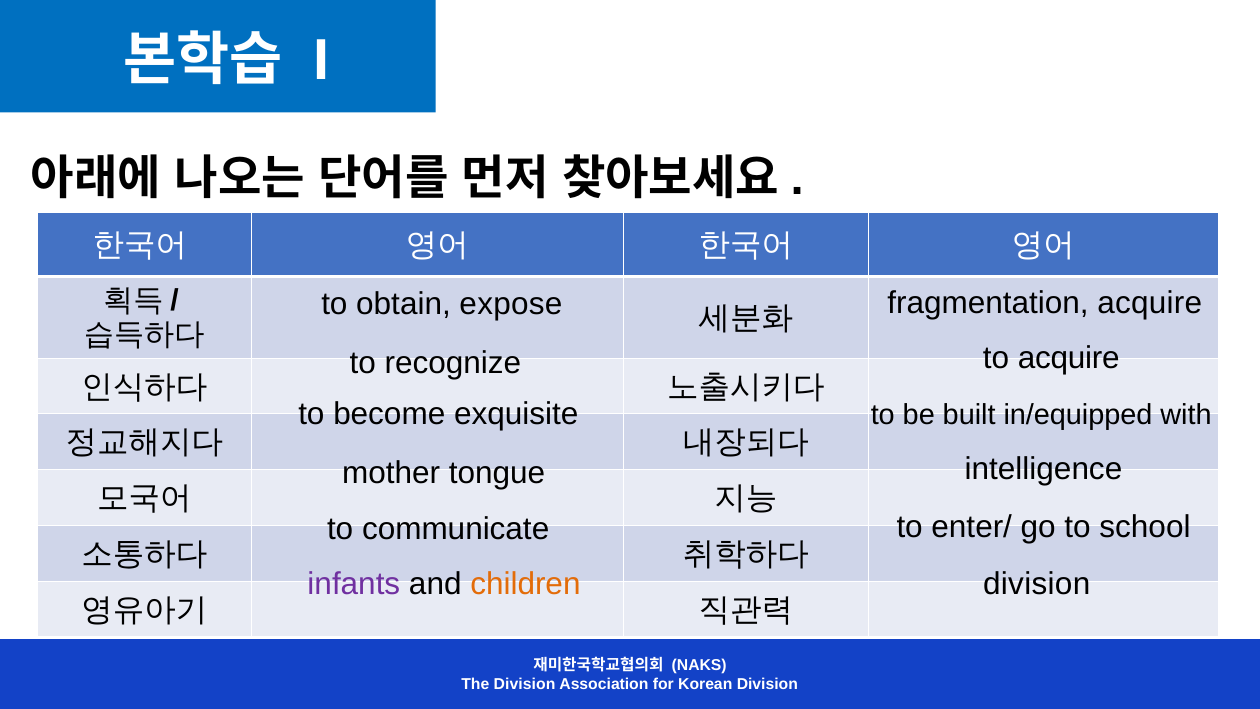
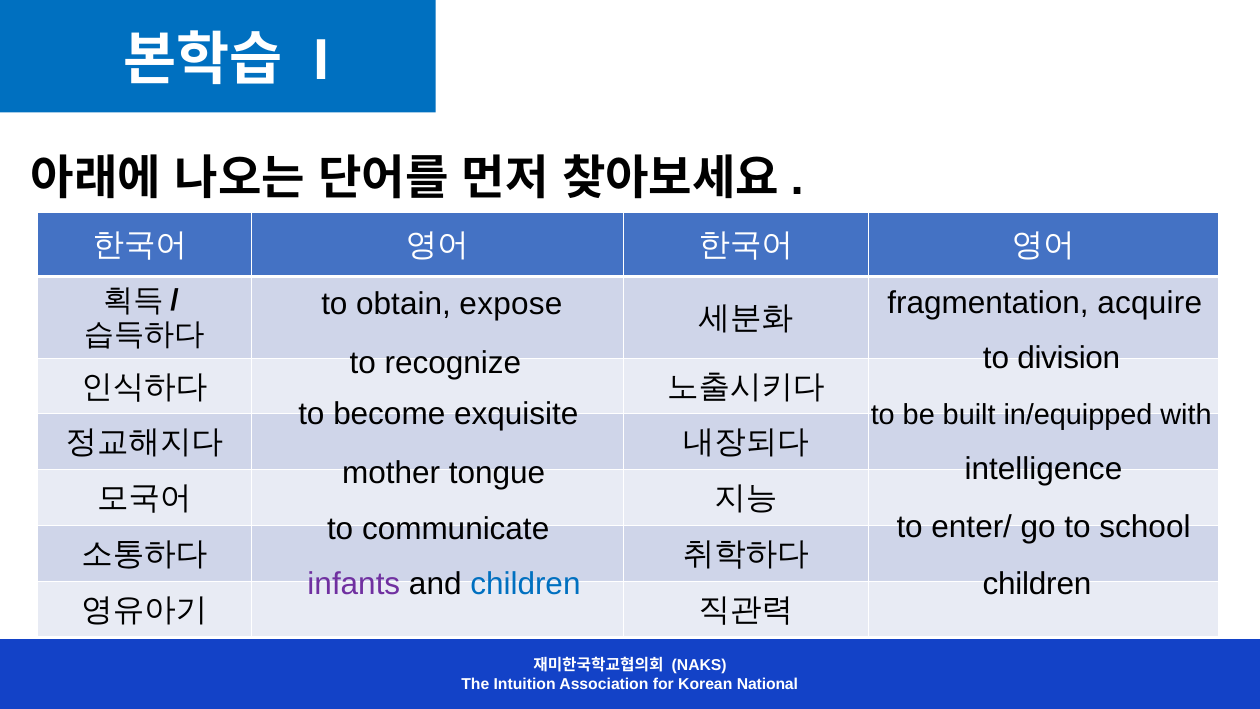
to acquire: acquire -> division
children at (525, 584) colour: orange -> blue
division at (1037, 584): division -> children
The Division: Division -> Intuition
Korean Division: Division -> National
